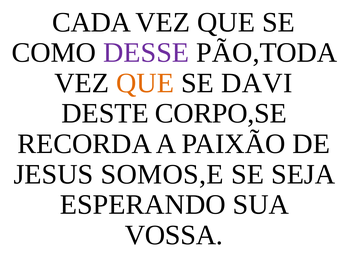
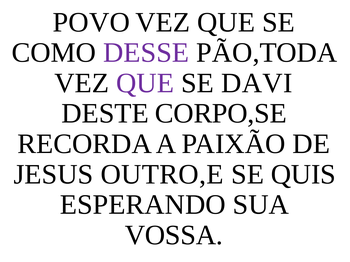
CADA: CADA -> POVO
QUE at (145, 83) colour: orange -> purple
SOMOS,E: SOMOS,E -> OUTRO,E
SEJA: SEJA -> QUIS
